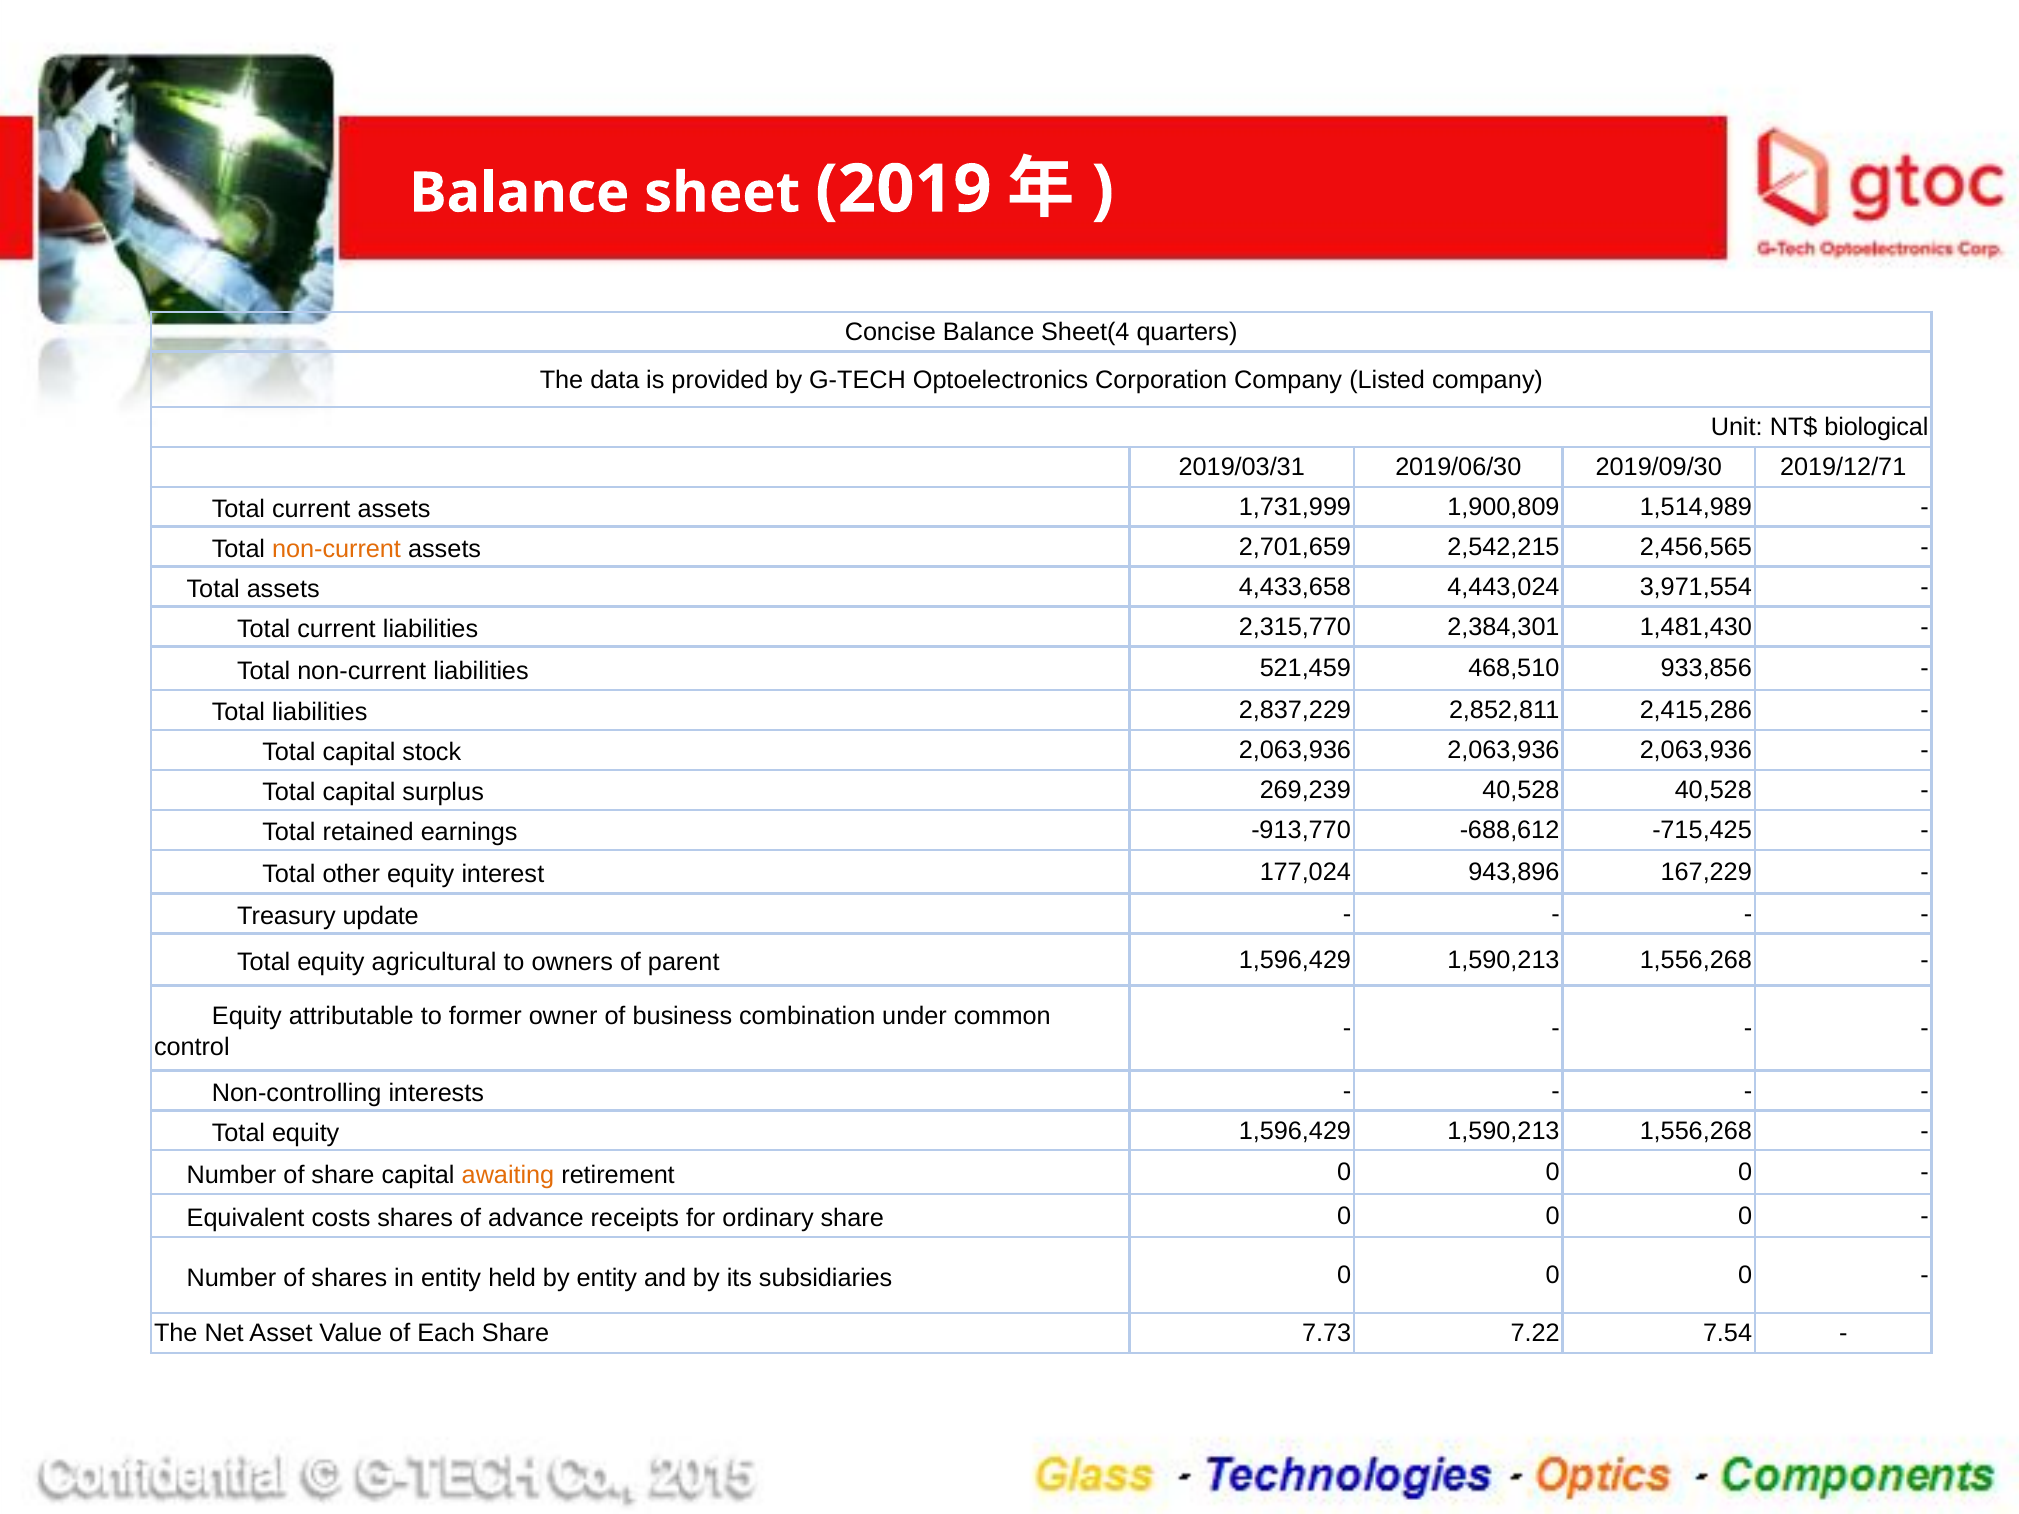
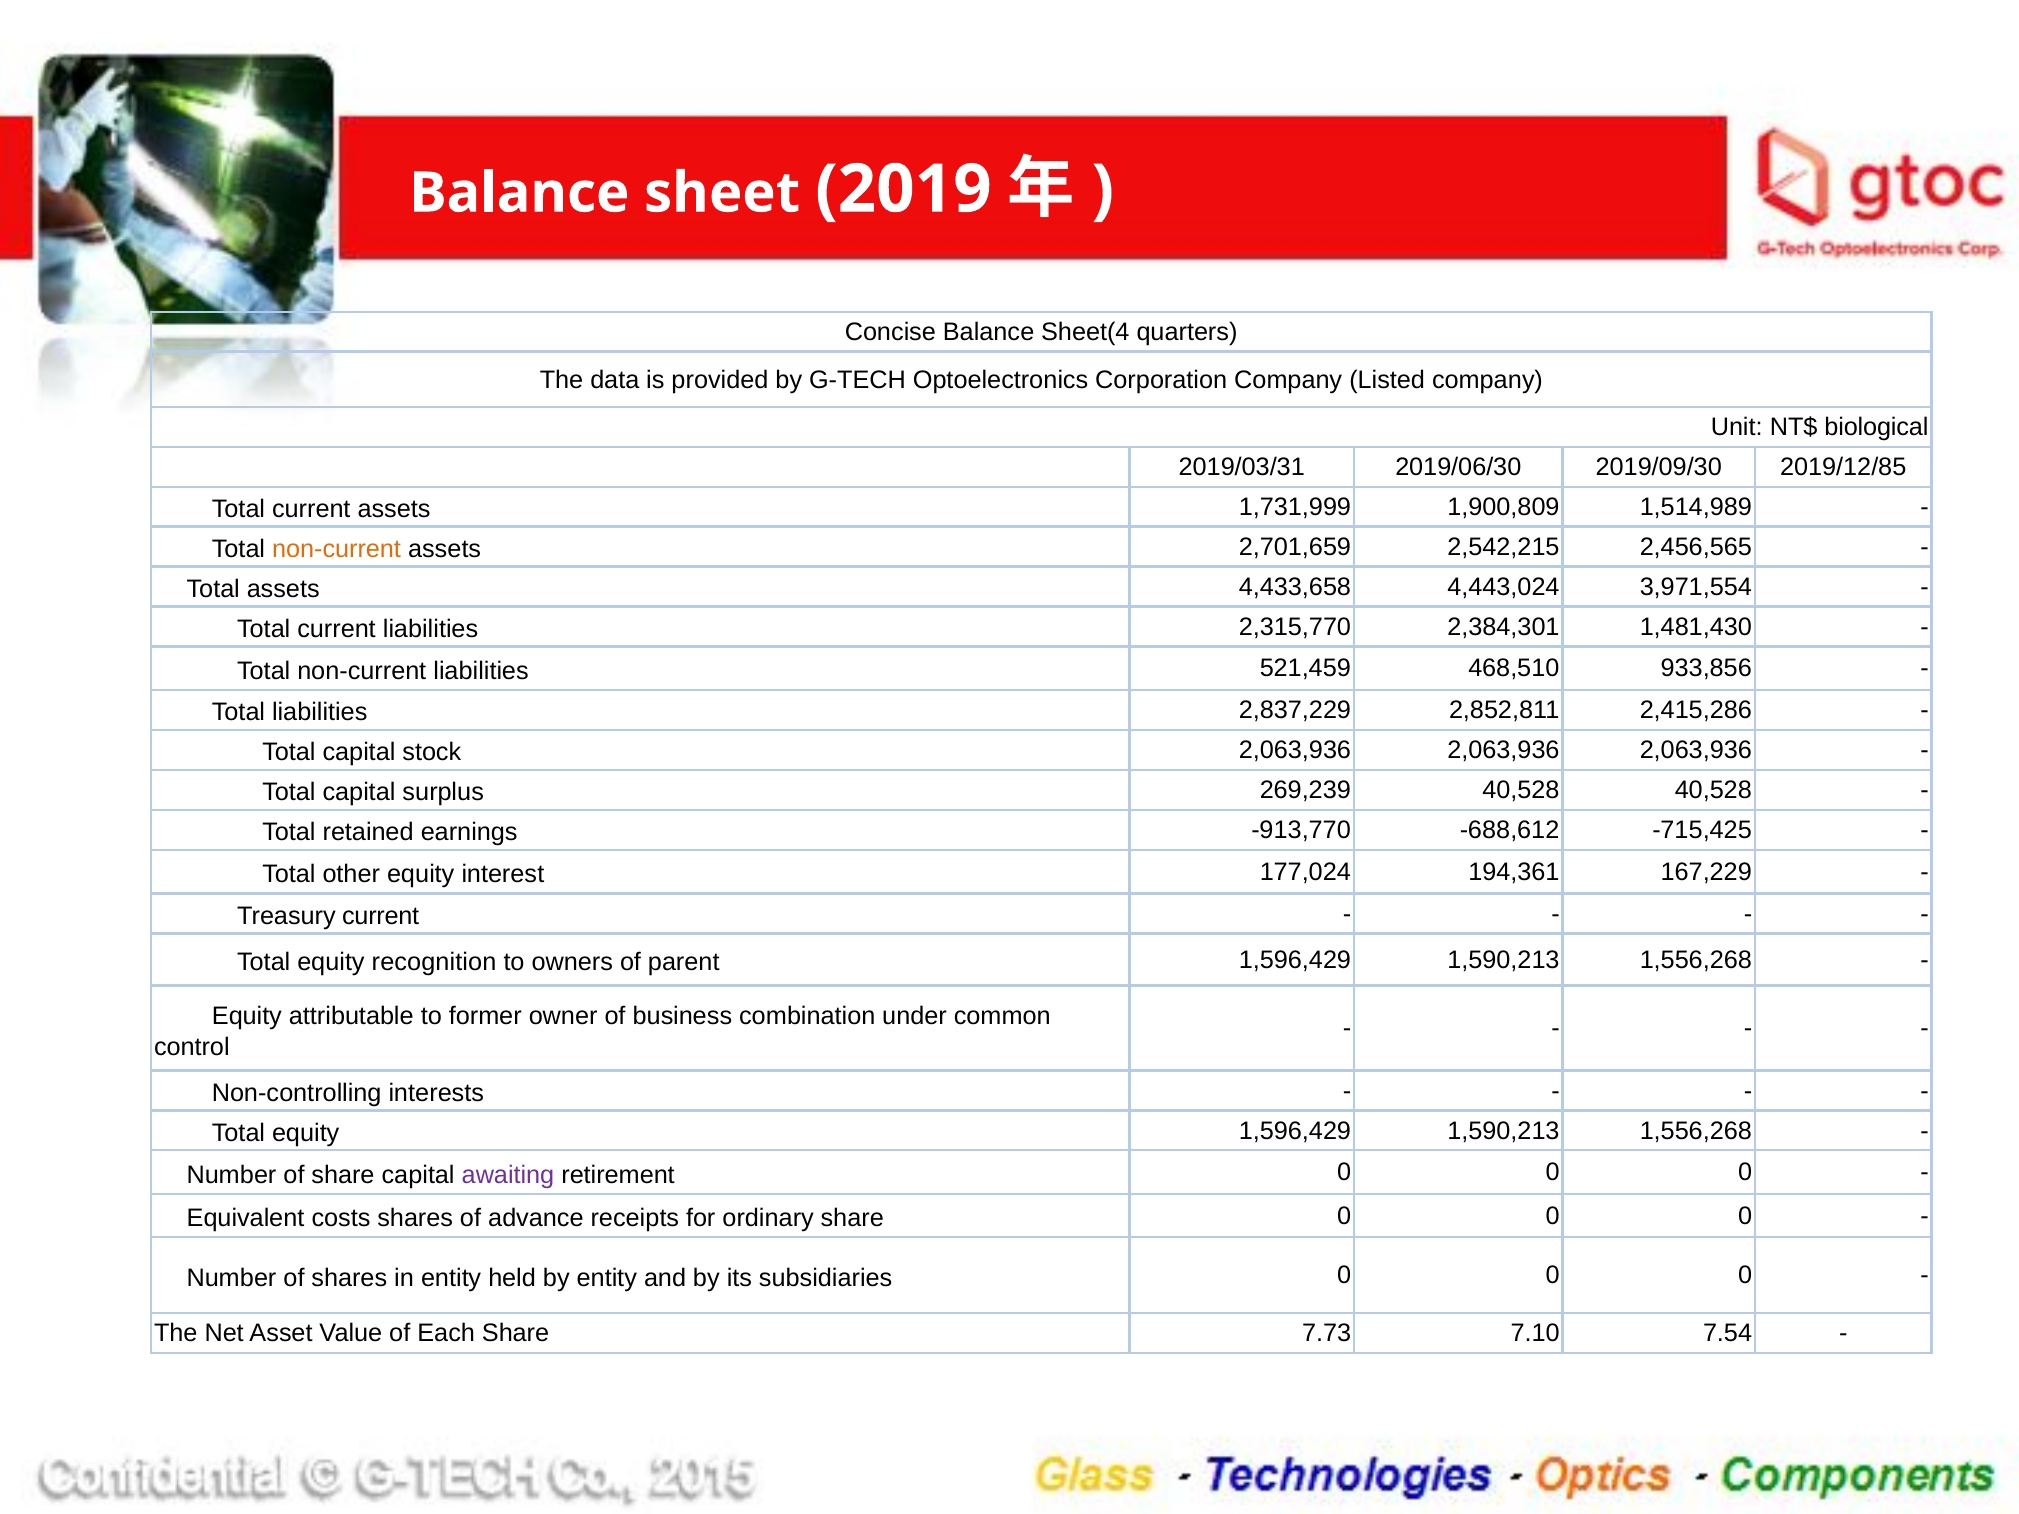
2019/12/71: 2019/12/71 -> 2019/12/85
943,896: 943,896 -> 194,361
Treasury update: update -> current
agricultural: agricultural -> recognition
awaiting colour: orange -> purple
7.22: 7.22 -> 7.10
